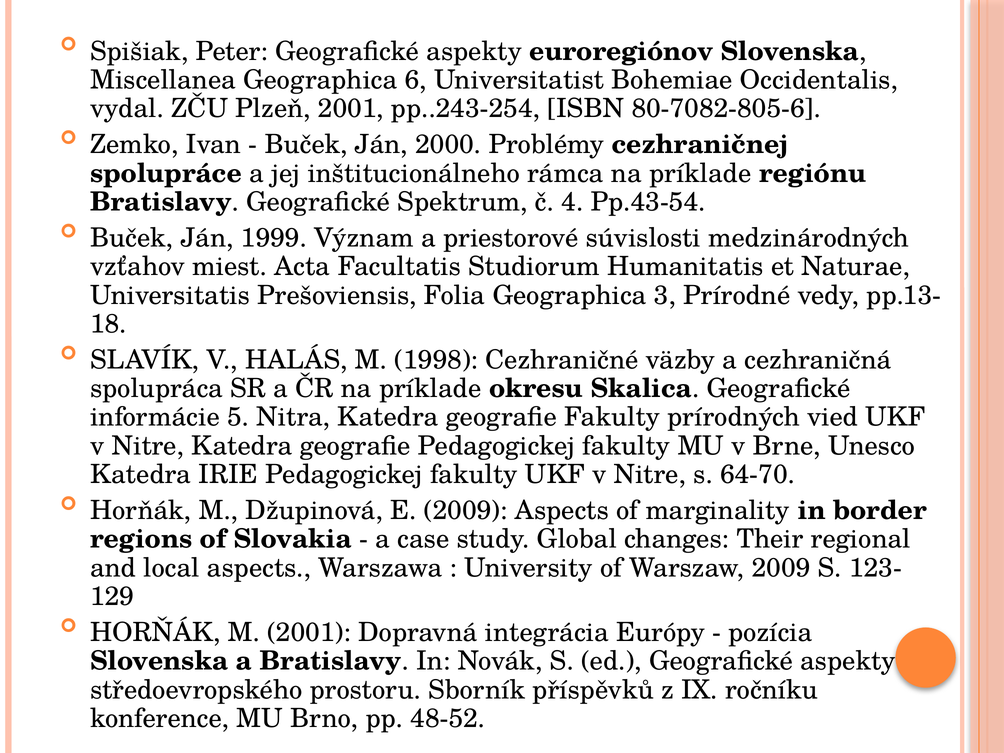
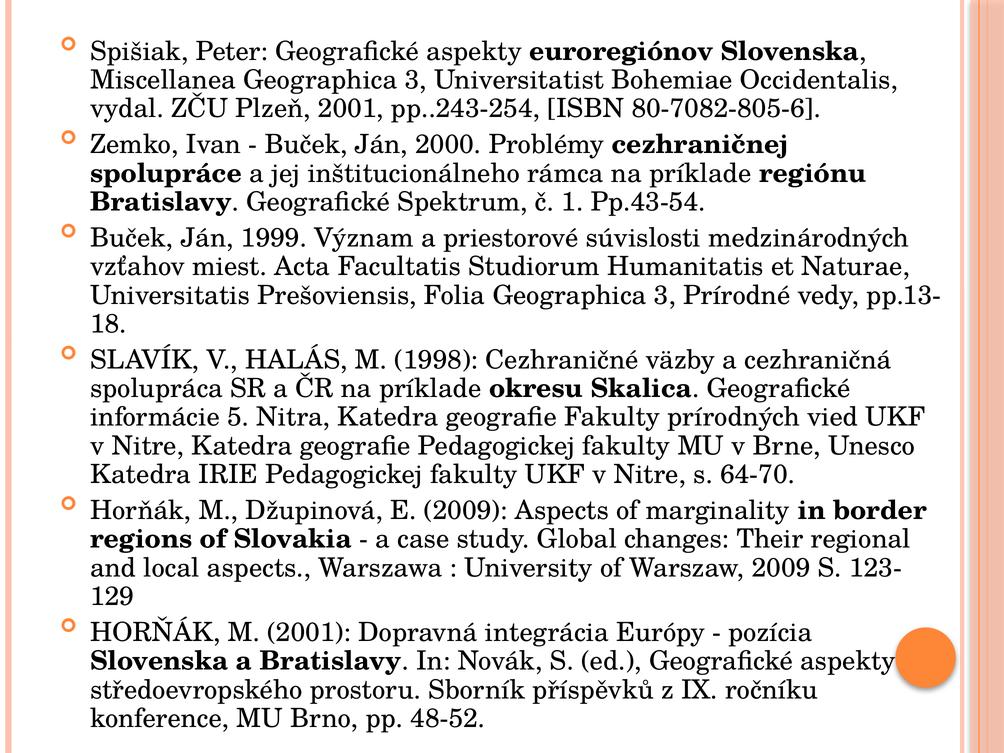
Miscellanea Geographica 6: 6 -> 3
4: 4 -> 1
